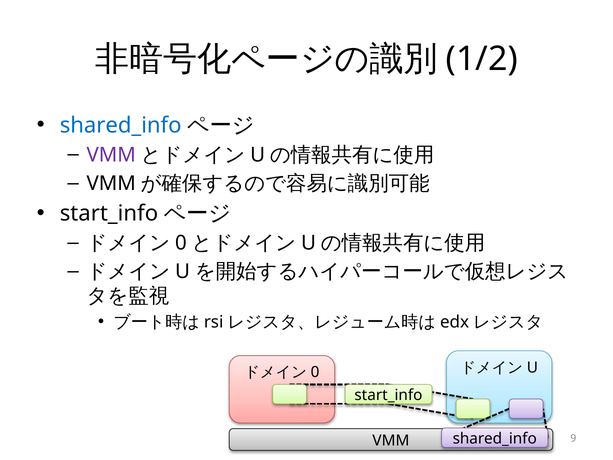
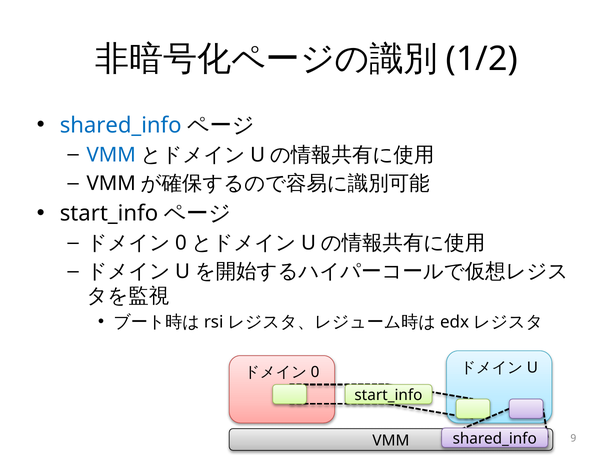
VMM at (111, 155) colour: purple -> blue
